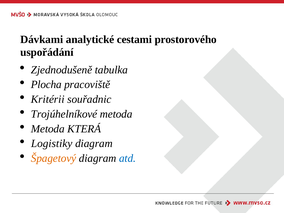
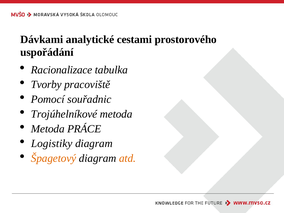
Zjednodušeně: Zjednodušeně -> Racionalizace
Plocha: Plocha -> Tvorby
Kritérii: Kritérii -> Pomocí
KTERÁ: KTERÁ -> PRÁCE
atd colour: blue -> orange
